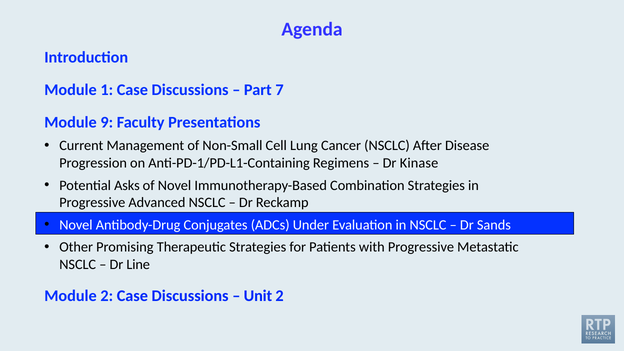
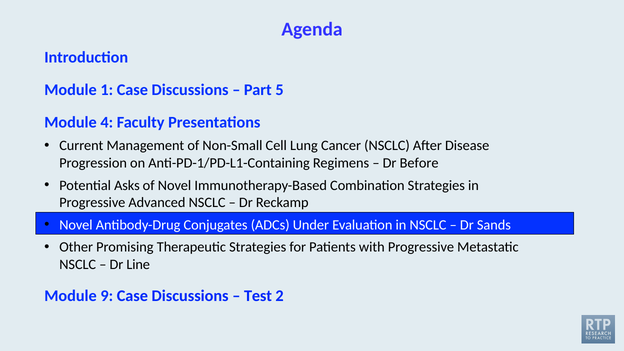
7: 7 -> 5
9: 9 -> 4
Kinase: Kinase -> Before
Module 2: 2 -> 9
Unit: Unit -> Test
